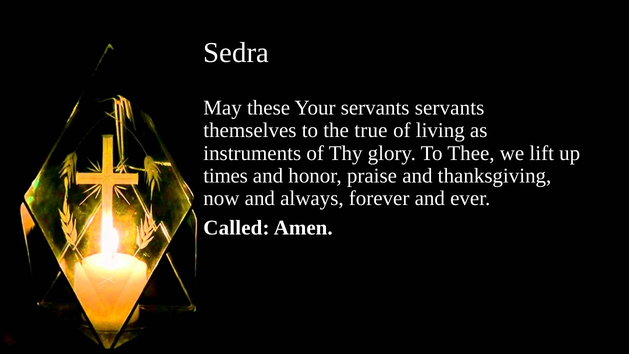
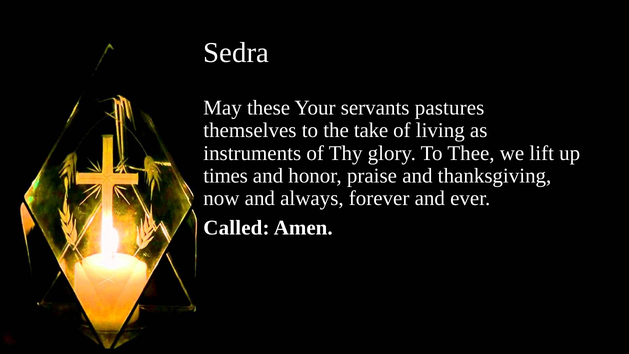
servants servants: servants -> pastures
true: true -> take
